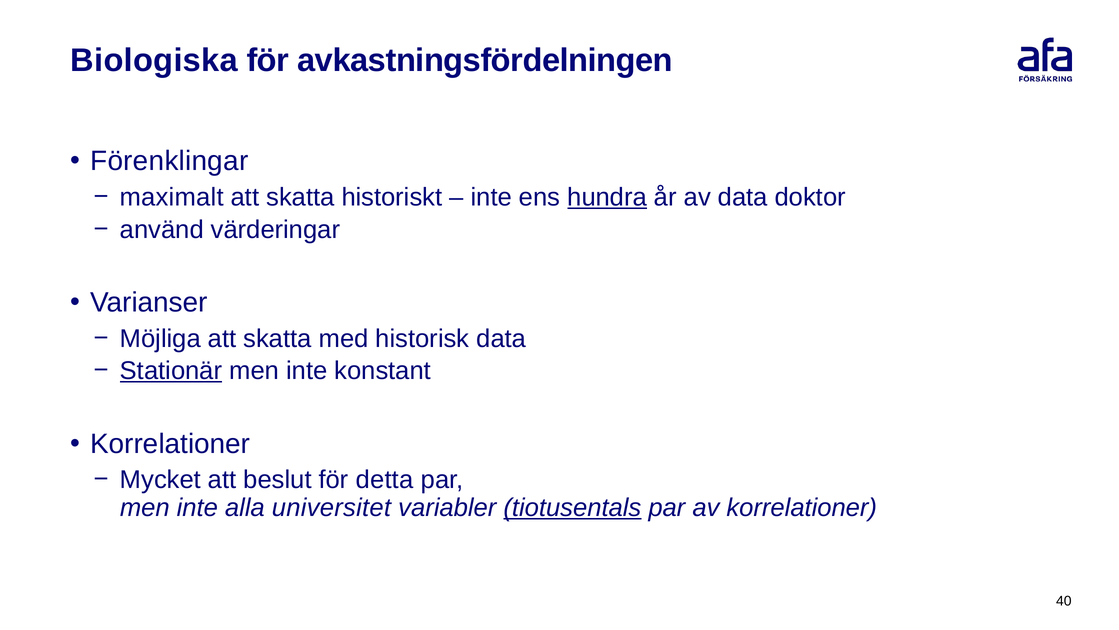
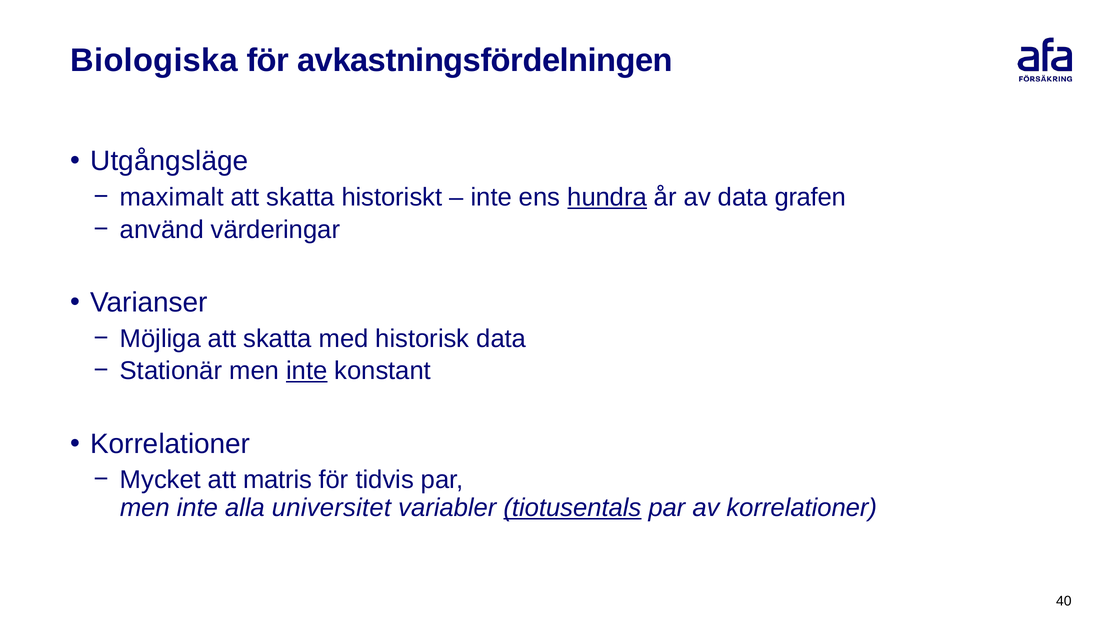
Förenklingar: Förenklingar -> Utgångsläge
doktor: doktor -> grafen
Stationär underline: present -> none
inte at (307, 371) underline: none -> present
beslut: beslut -> matris
detta: detta -> tidvis
